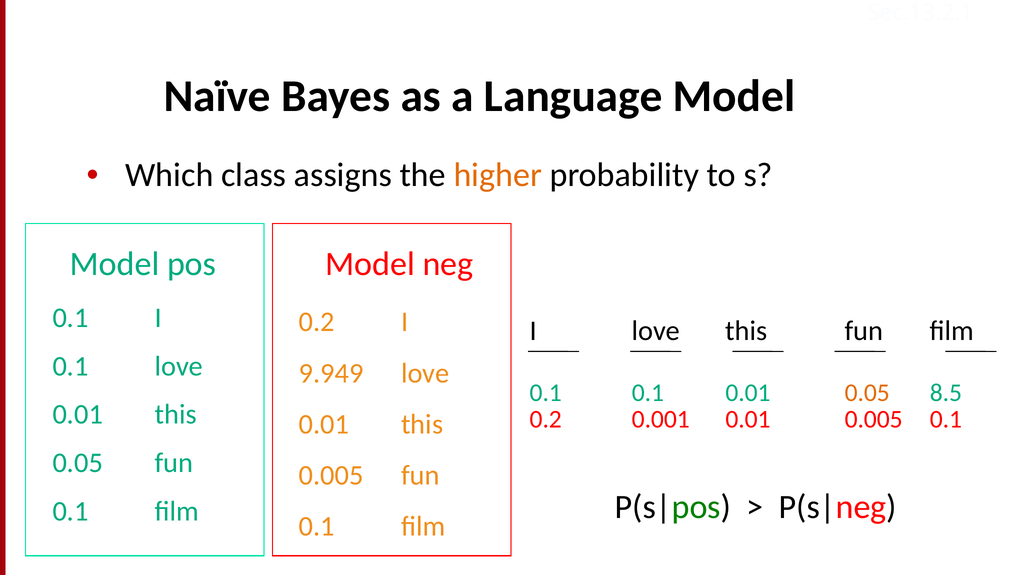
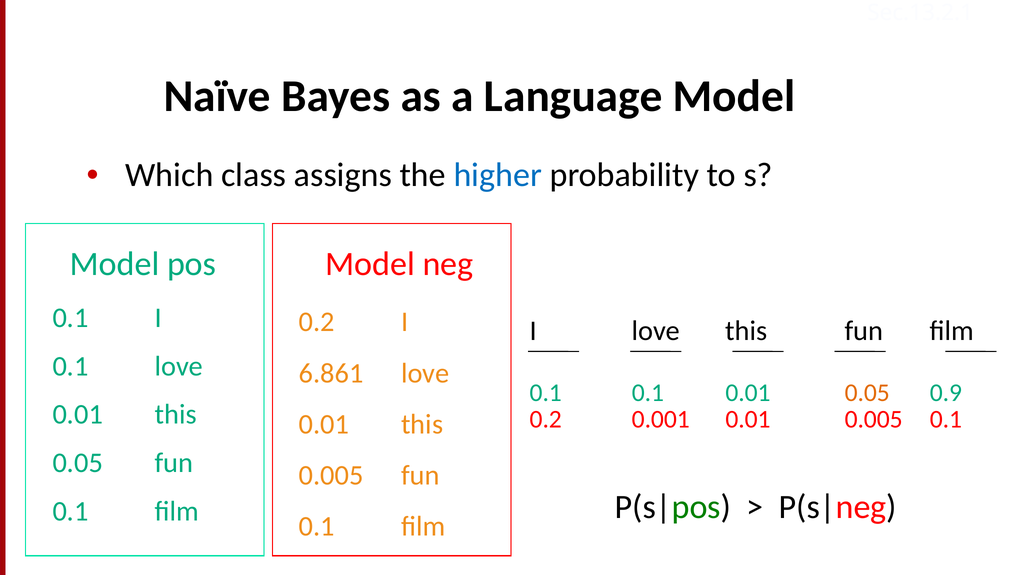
higher colour: orange -> blue
9.949: 9.949 -> 6.861
8.5: 8.5 -> 0.9
